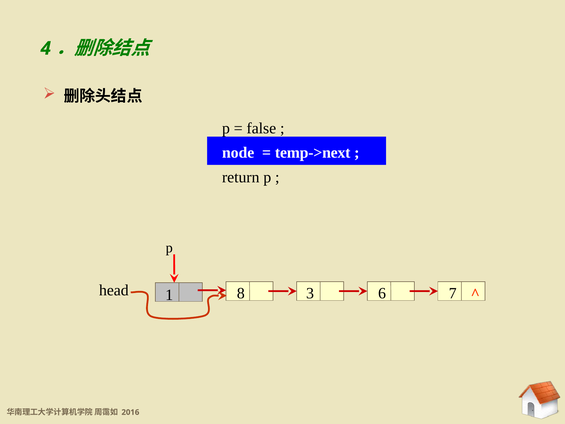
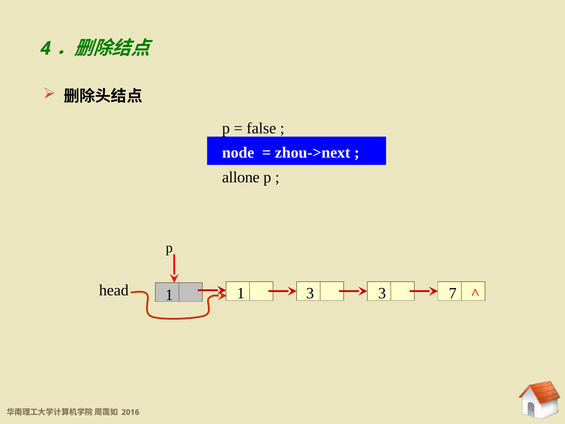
temp->next: temp->next -> zhou->next
return: return -> allone
3 6: 6 -> 3
1 8: 8 -> 1
